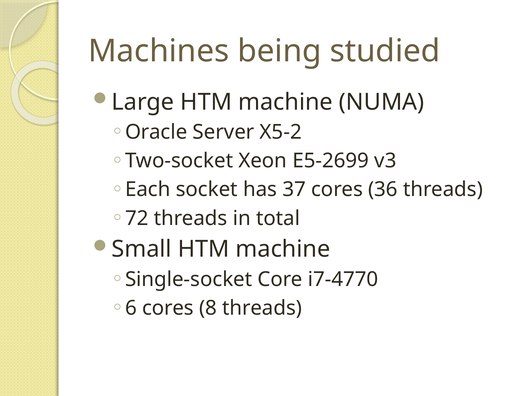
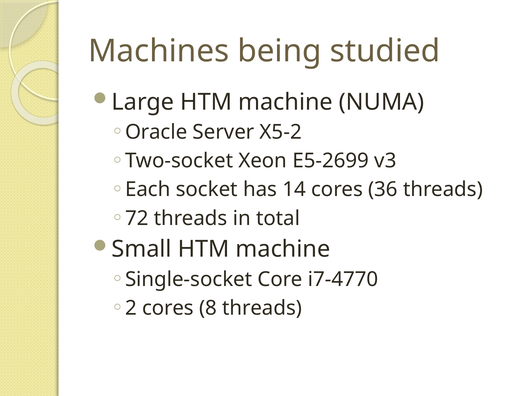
37: 37 -> 14
6: 6 -> 2
